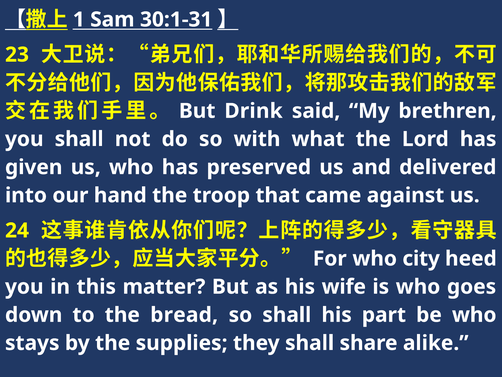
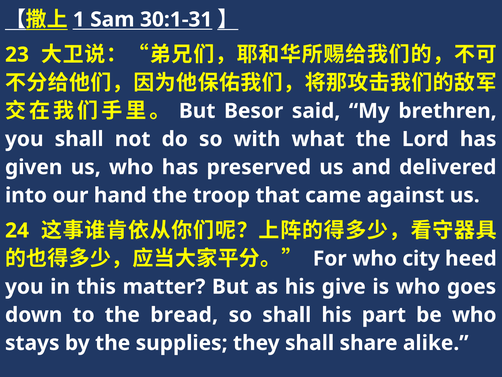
Drink: Drink -> Besor
wife: wife -> give
